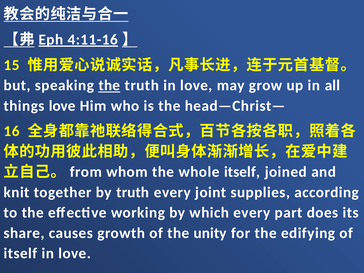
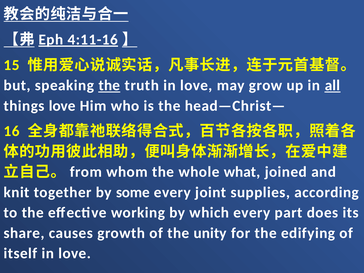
all underline: none -> present
whole itself: itself -> what
by truth: truth -> some
